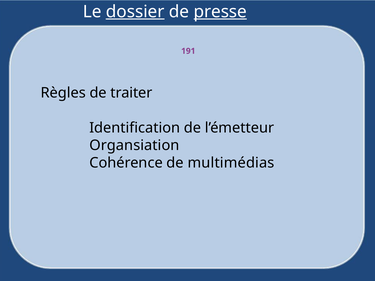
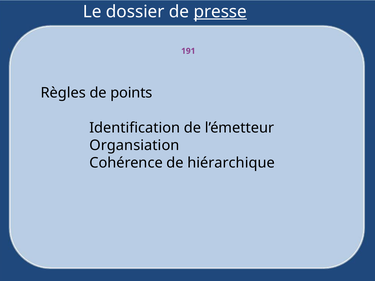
dossier underline: present -> none
traiter: traiter -> points
multimédias: multimédias -> hiérarchique
